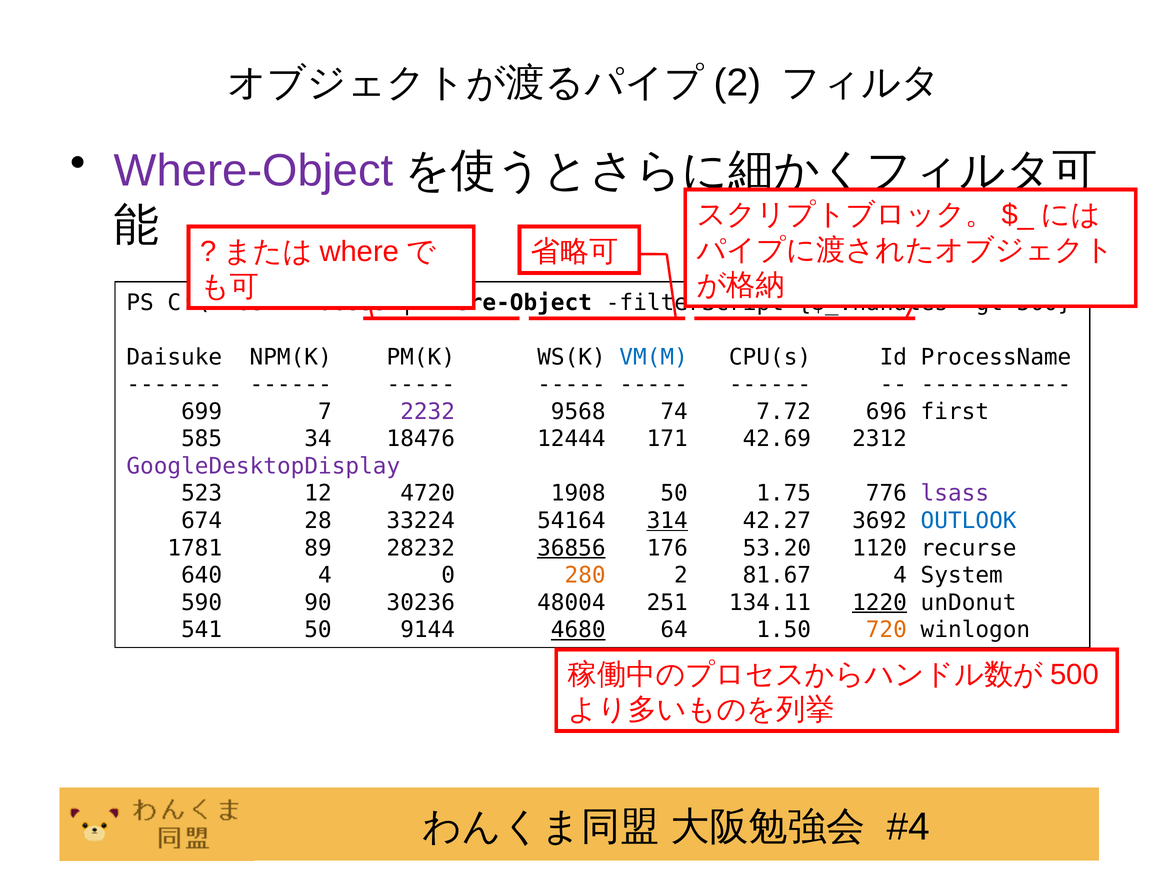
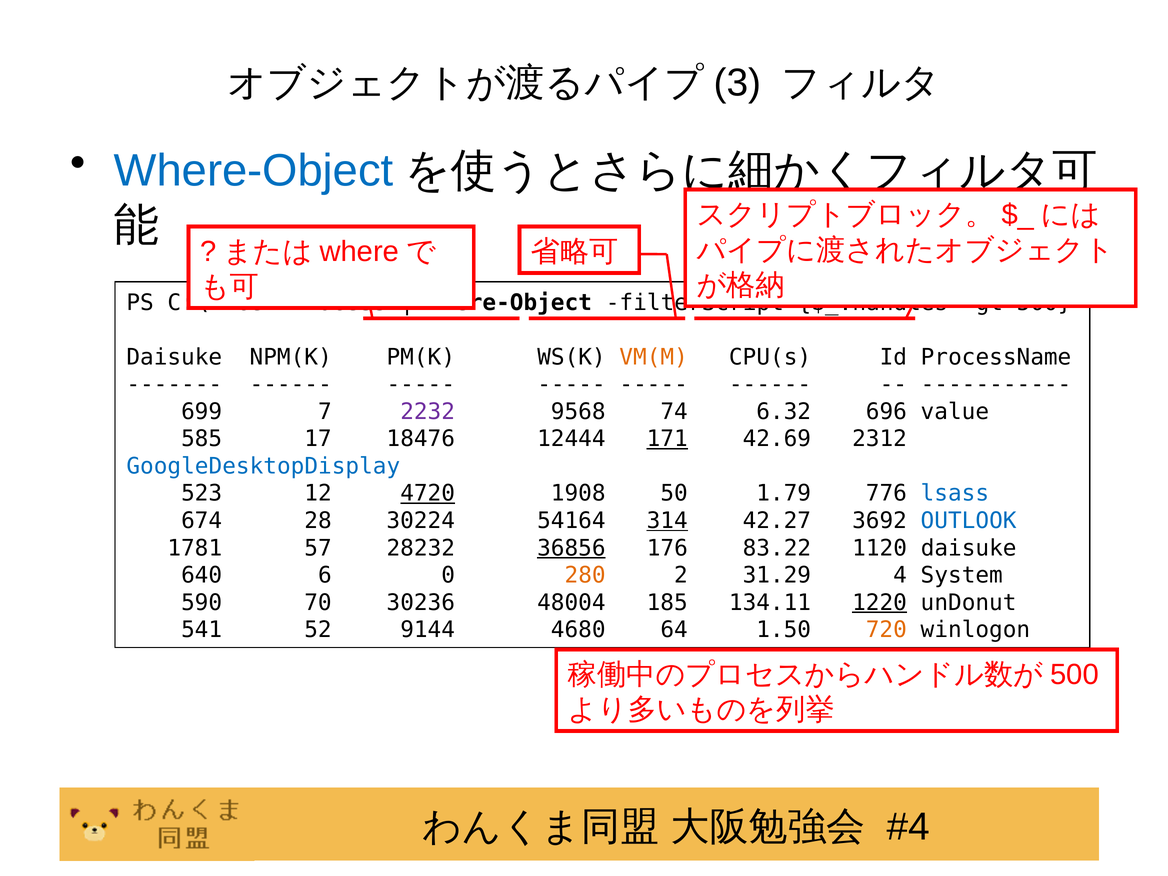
2 at (737, 83): 2 -> 3
Where-Object at (254, 171) colour: purple -> blue
VM(M colour: blue -> orange
7.72: 7.72 -> 6.32
first: first -> value
34: 34 -> 17
171 underline: none -> present
GoogleDesktopDisplay colour: purple -> blue
4720 underline: none -> present
1.75: 1.75 -> 1.79
lsass colour: purple -> blue
33224: 33224 -> 30224
89: 89 -> 57
53.20: 53.20 -> 83.22
1120 recurse: recurse -> daisuke
640 4: 4 -> 6
81.67: 81.67 -> 31.29
90: 90 -> 70
251: 251 -> 185
541 50: 50 -> 52
4680 underline: present -> none
